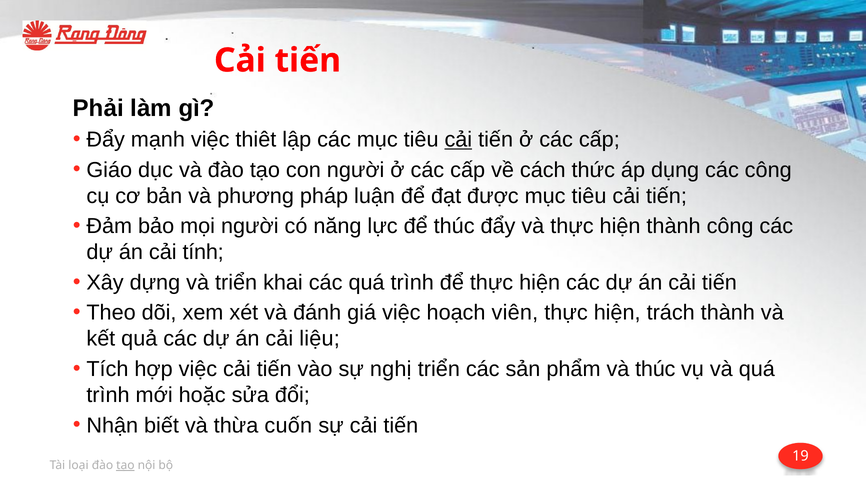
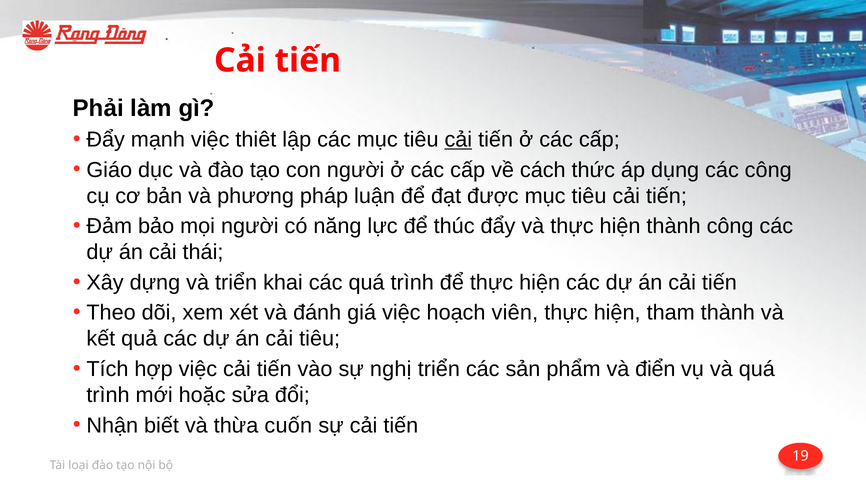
tính: tính -> thái
trách: trách -> tham
cải liệu: liệu -> tiêu
và thúc: thúc -> điển
tạo at (125, 465) underline: present -> none
